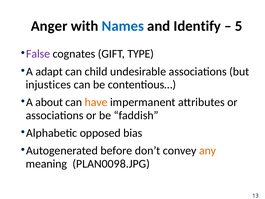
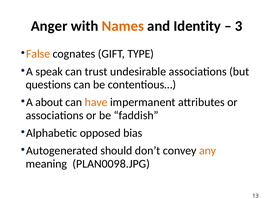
Names colour: blue -> orange
Identify: Identify -> Identity
5: 5 -> 3
False colour: purple -> orange
adapt: adapt -> speak
child: child -> trust
injustices: injustices -> questions
before: before -> should
